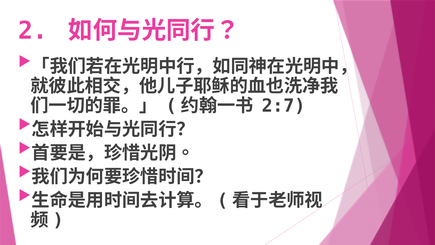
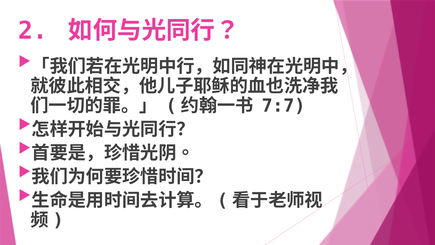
2:7: 2:7 -> 7:7
